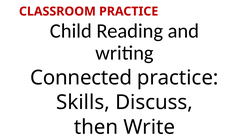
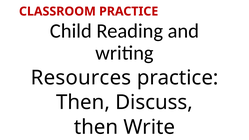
Connected: Connected -> Resources
Skills at (83, 102): Skills -> Then
